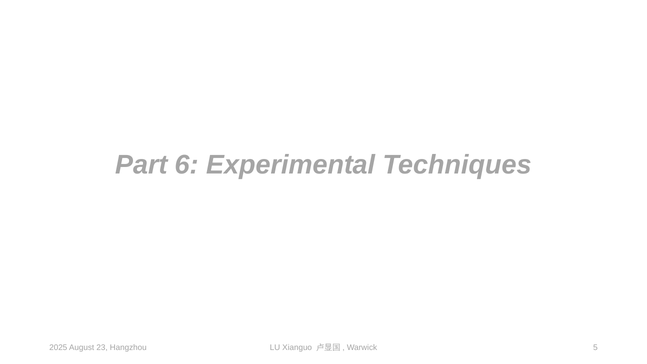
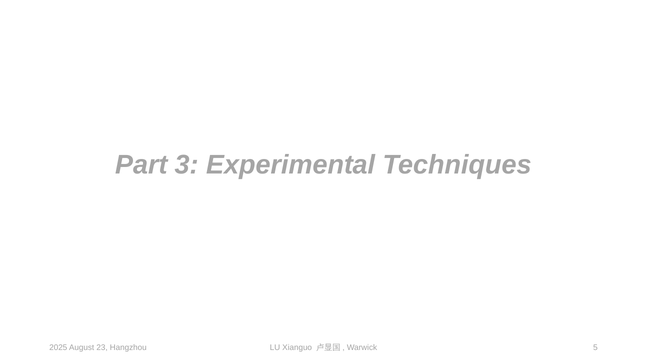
6: 6 -> 3
